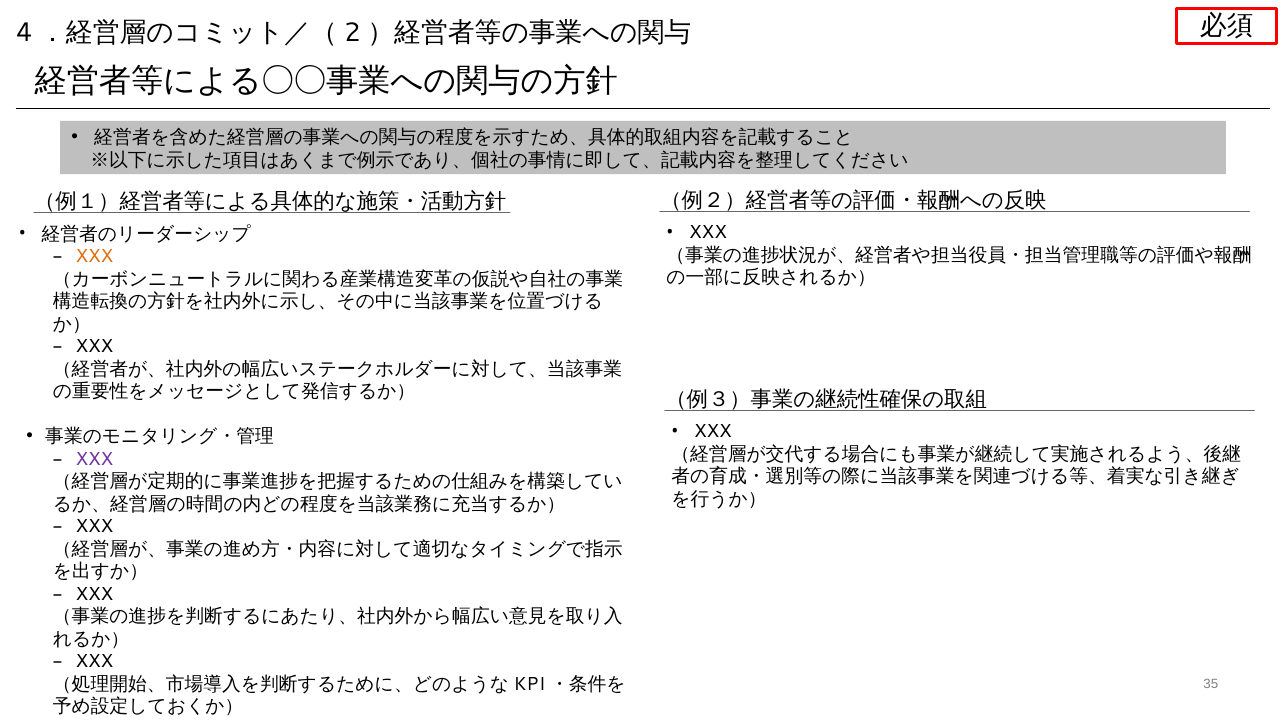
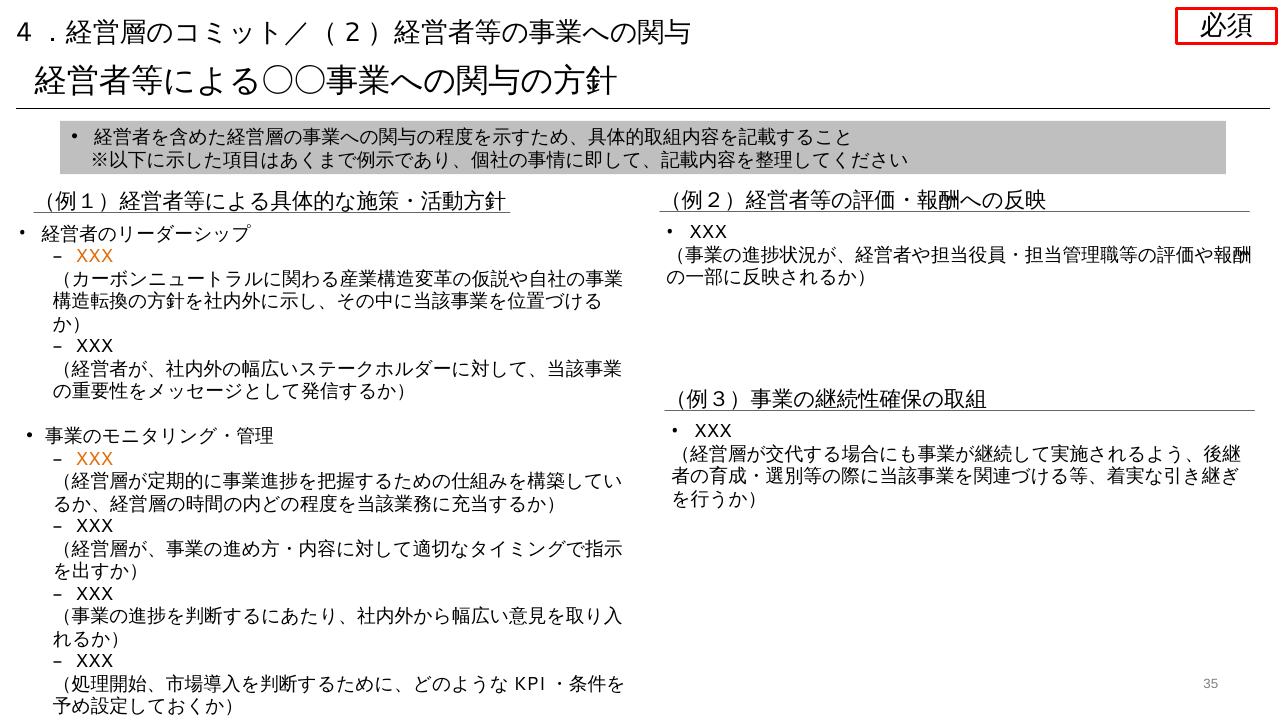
XXX at (94, 459) colour: purple -> orange
